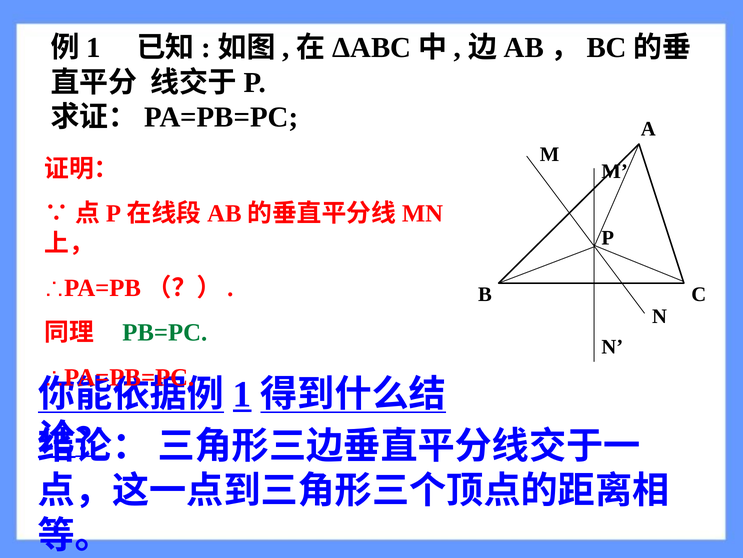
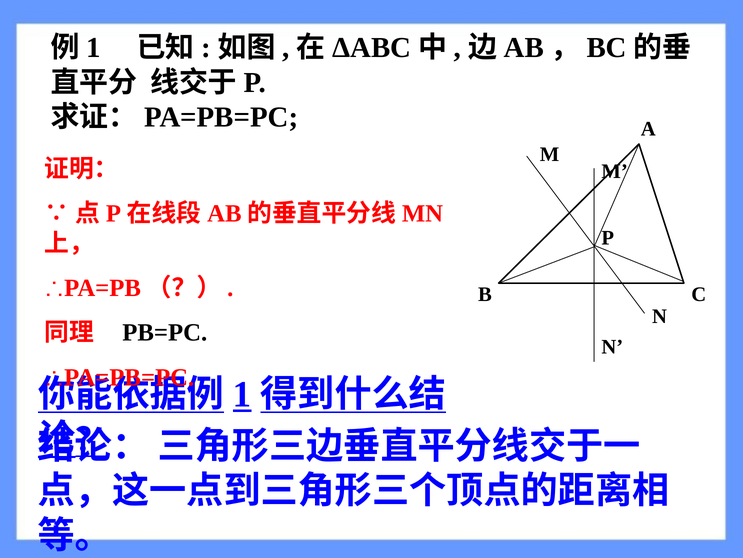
PB=PC colour: green -> black
